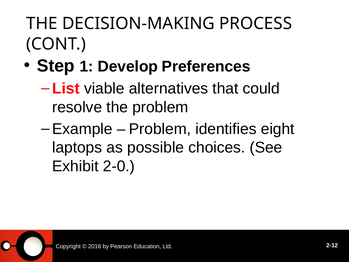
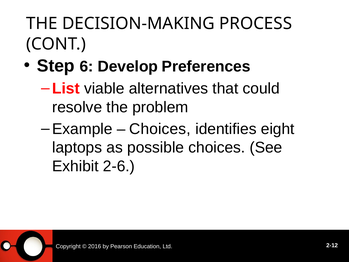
1: 1 -> 6
Problem at (160, 129): Problem -> Choices
2-0: 2-0 -> 2-6
